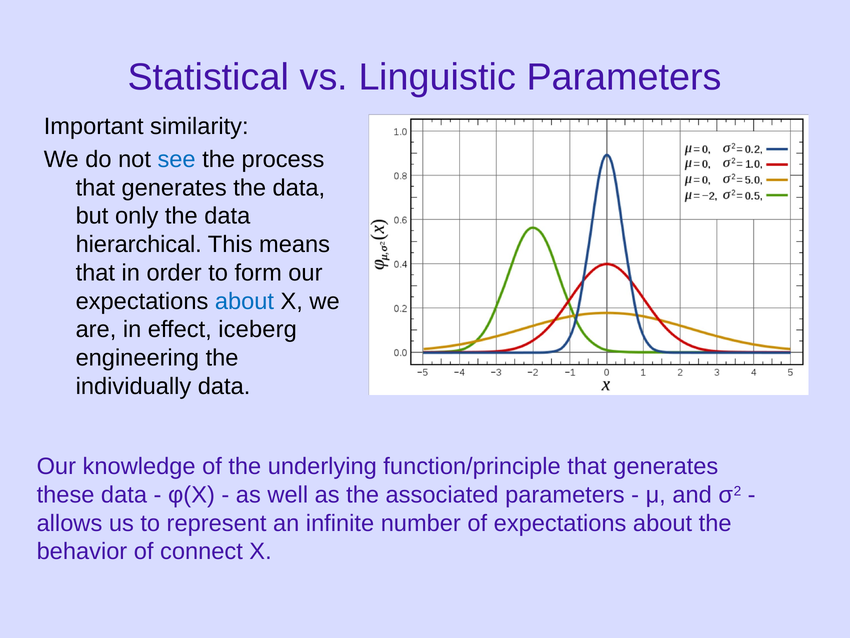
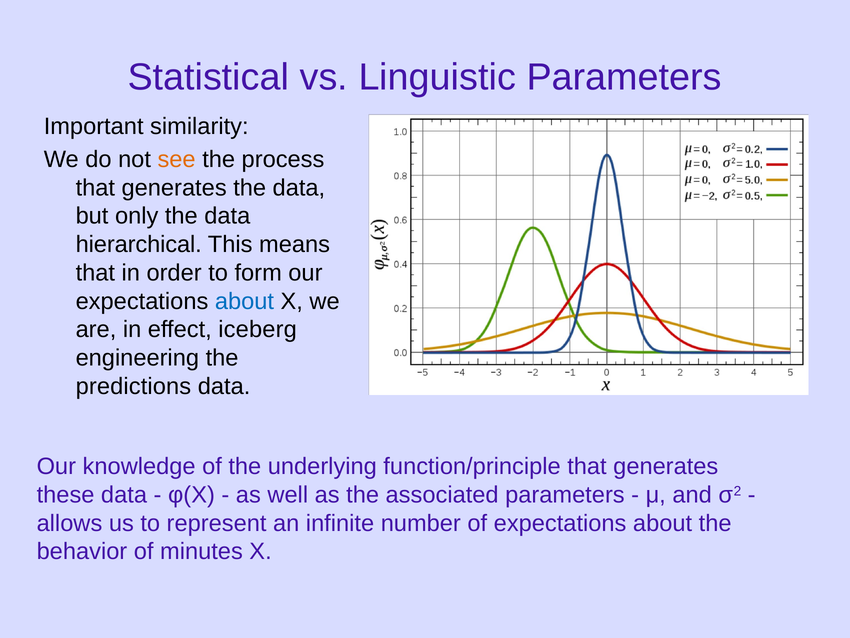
see colour: blue -> orange
individually: individually -> predictions
connect: connect -> minutes
